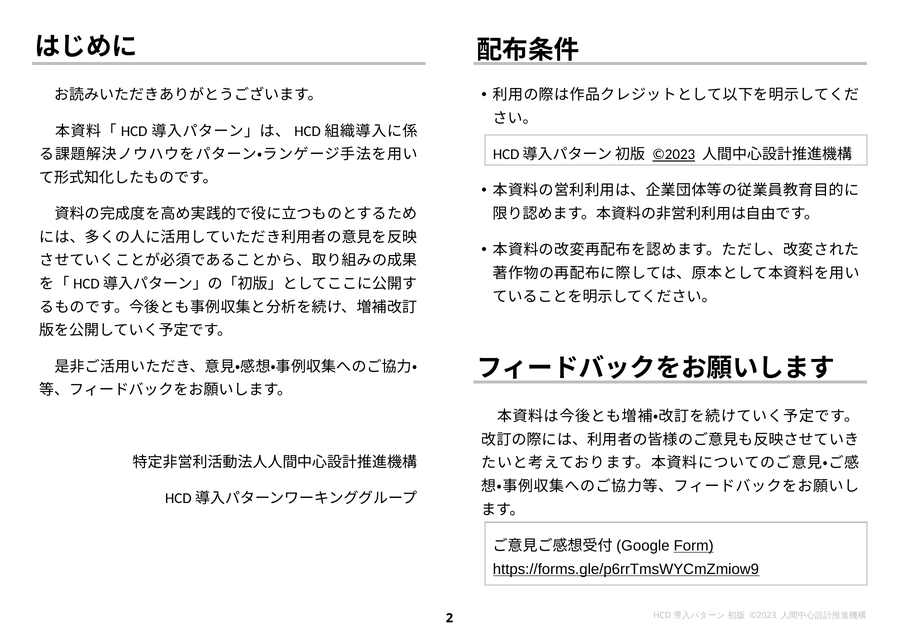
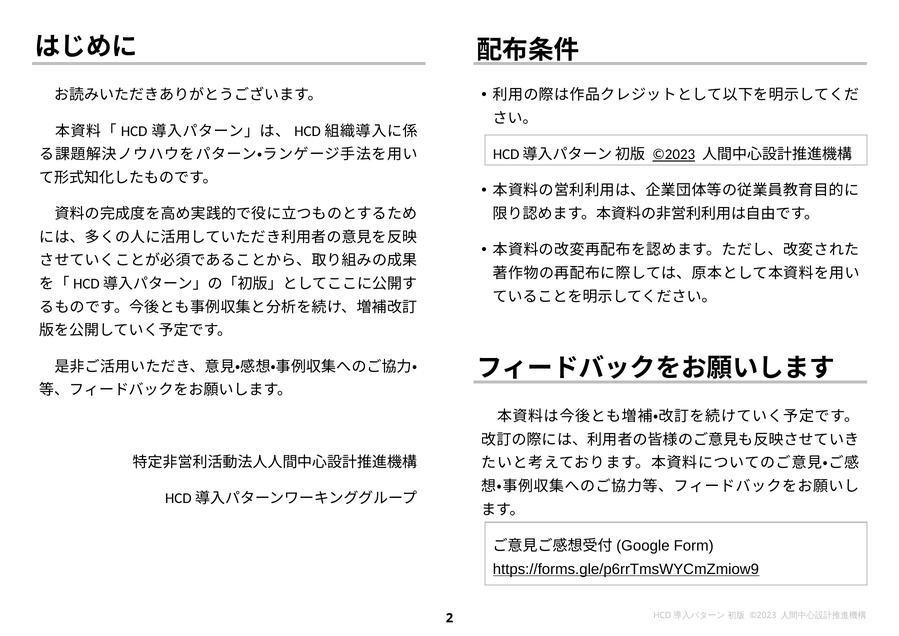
Form underline: present -> none
